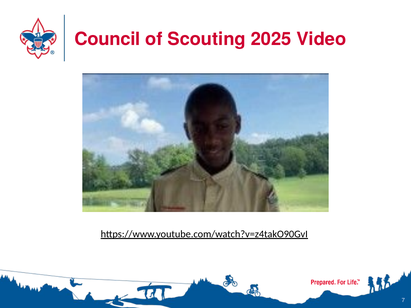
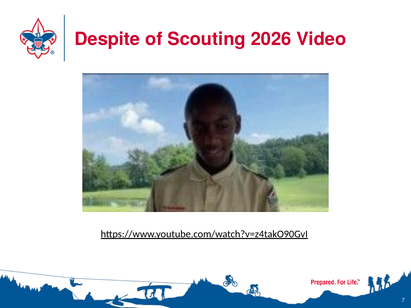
Council: Council -> Despite
2025: 2025 -> 2026
